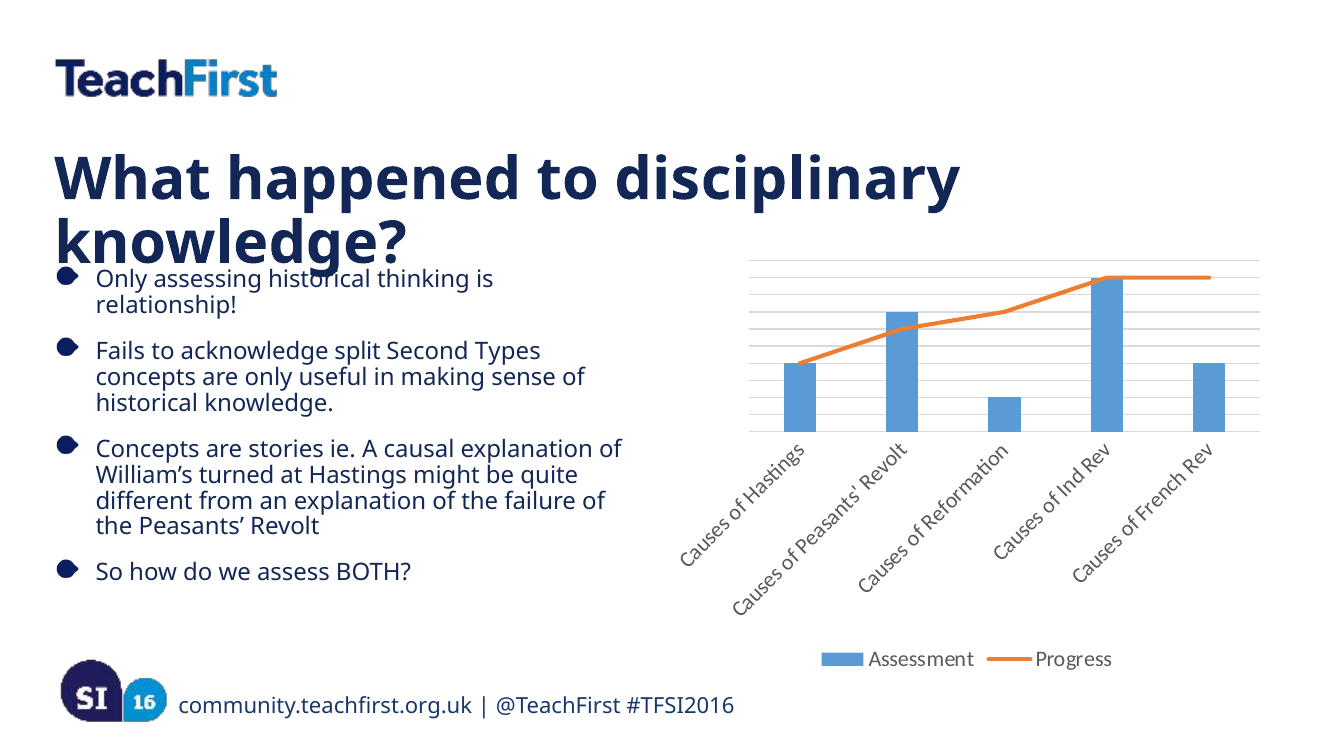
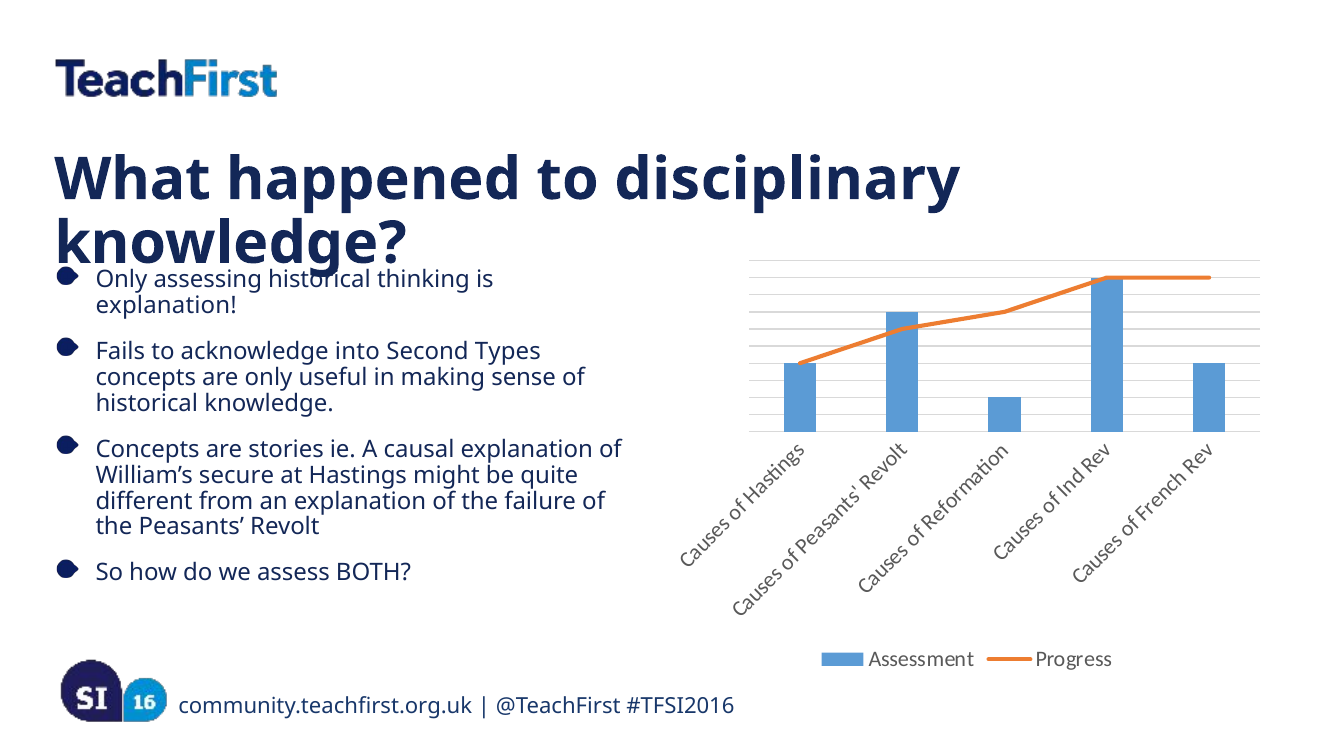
relationship at (166, 306): relationship -> explanation
split: split -> into
turned: turned -> secure
